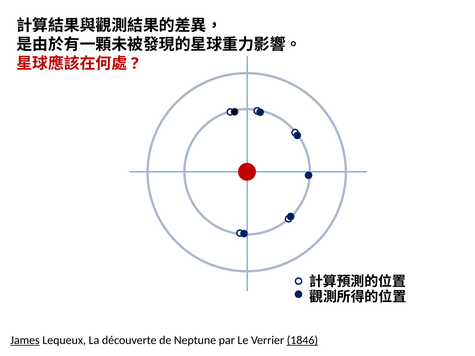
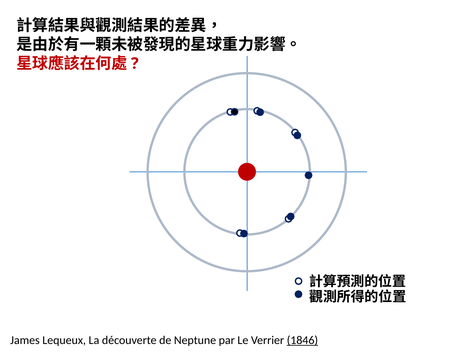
James underline: present -> none
